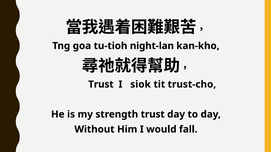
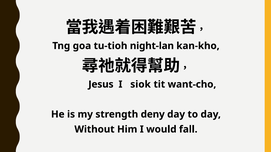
Trust at (101, 85): Trust -> Jesus
trust-cho: trust-cho -> want-cho
strength trust: trust -> deny
